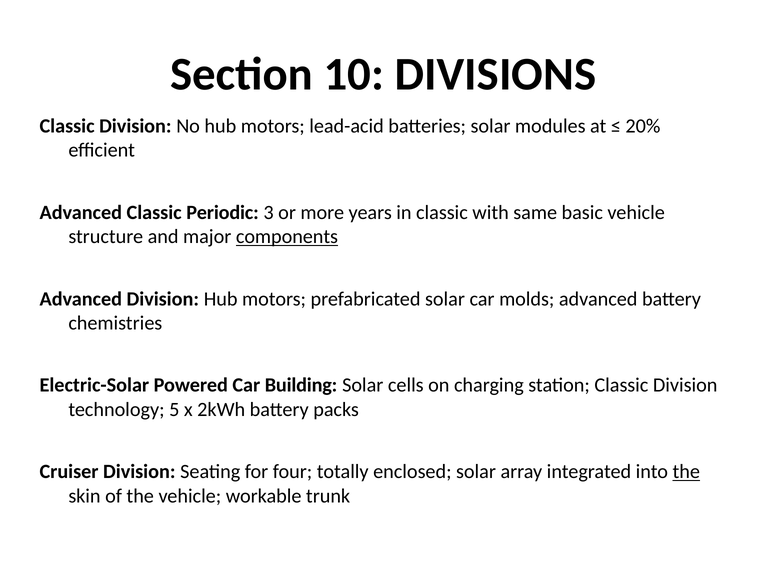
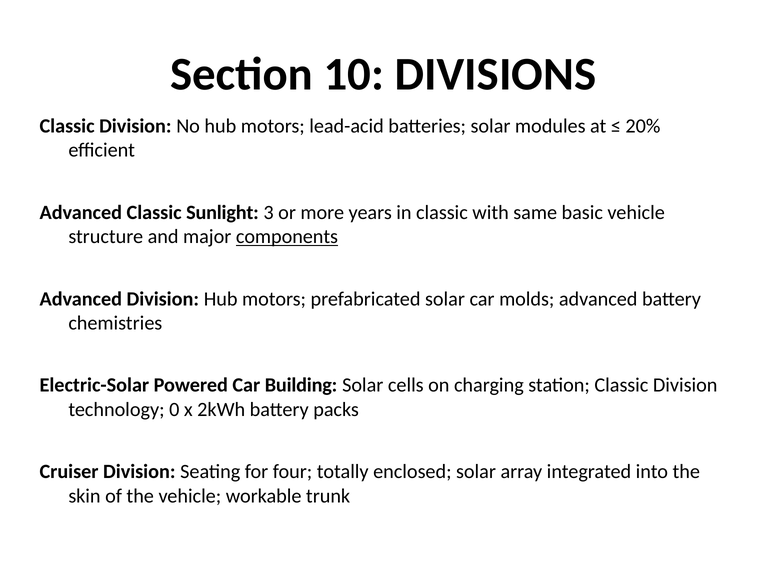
Periodic: Periodic -> Sunlight
5: 5 -> 0
the at (686, 472) underline: present -> none
